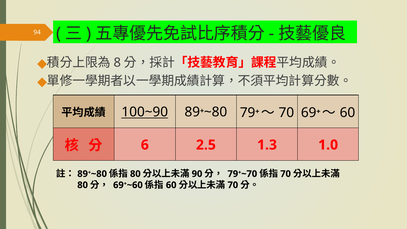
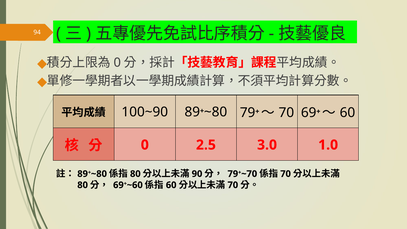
8 at (117, 63): 8 -> 0
100~90 underline: present -> none
6 at (145, 145): 6 -> 0
1.3: 1.3 -> 3.0
